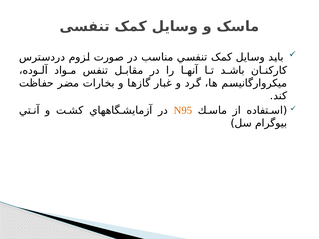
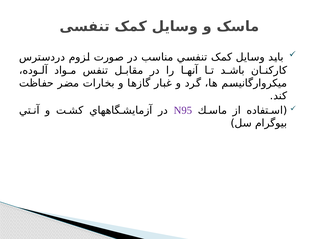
N95 colour: orange -> purple
